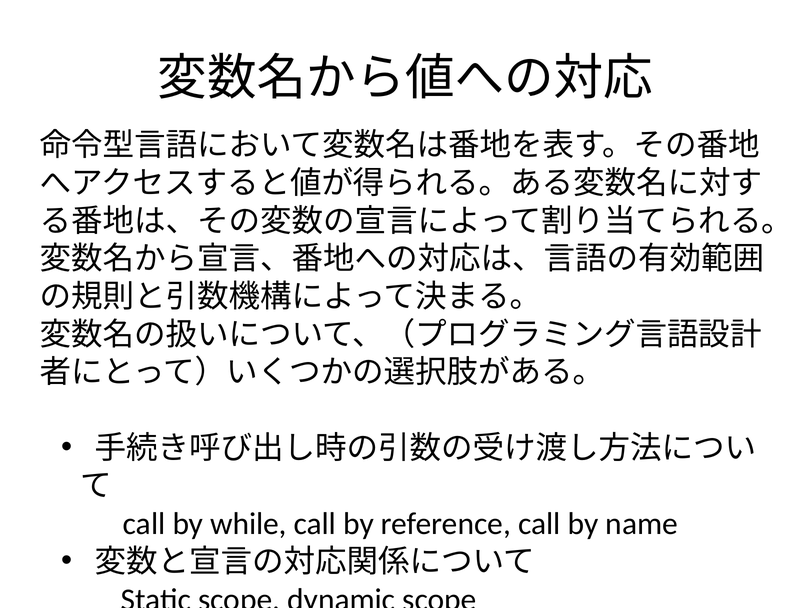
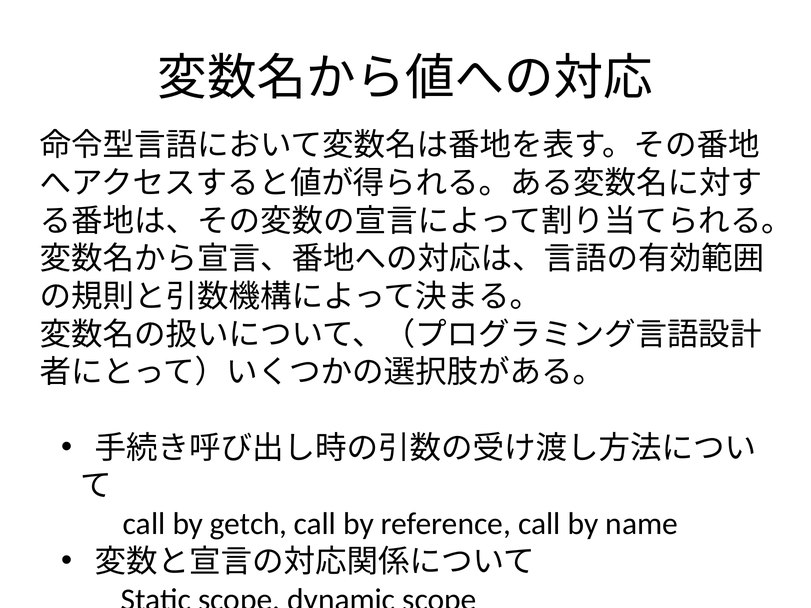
while: while -> getch
